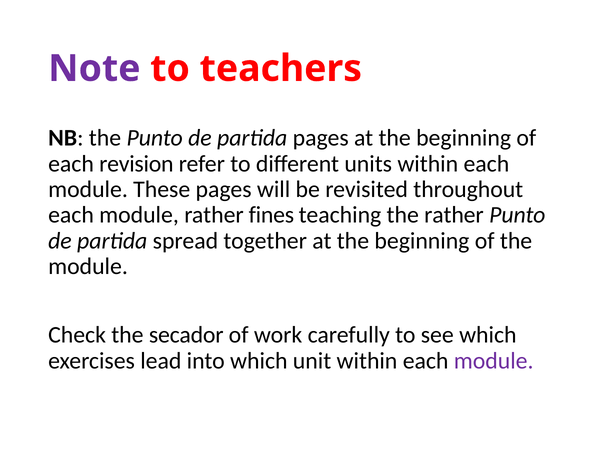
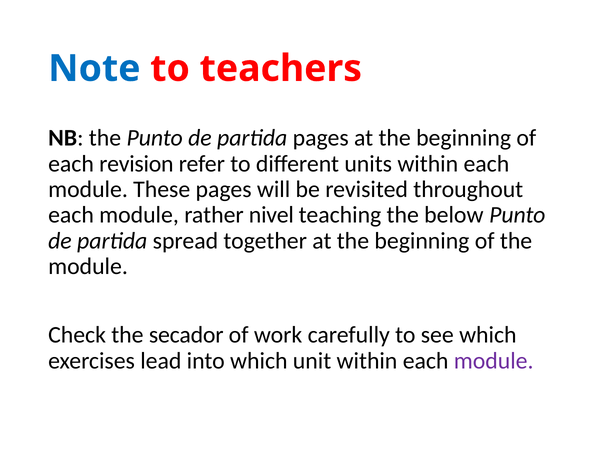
Note colour: purple -> blue
fines: fines -> nivel
the rather: rather -> below
